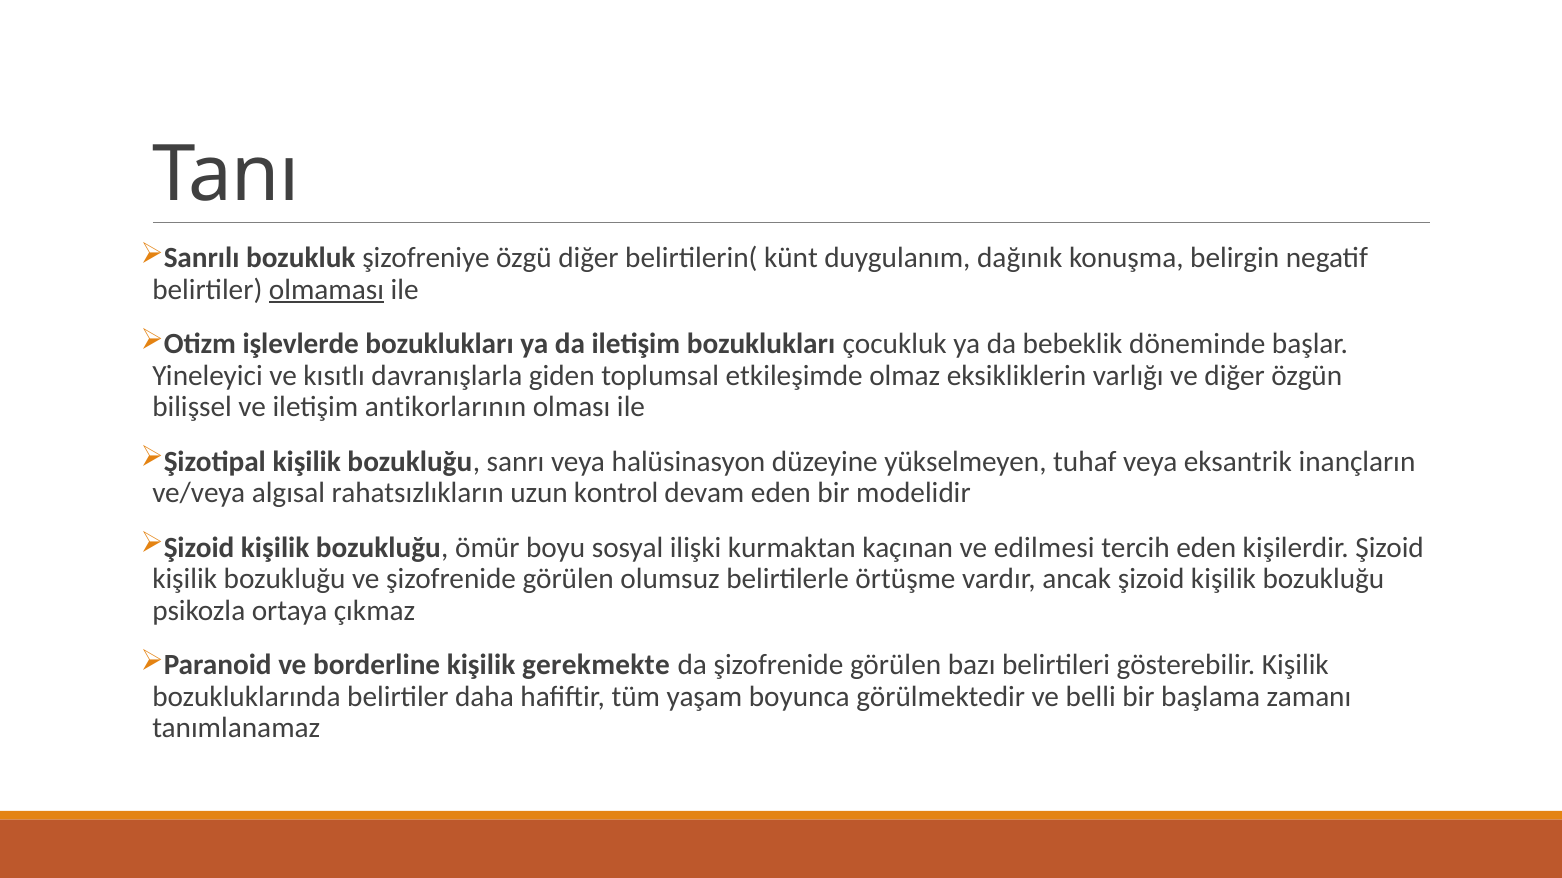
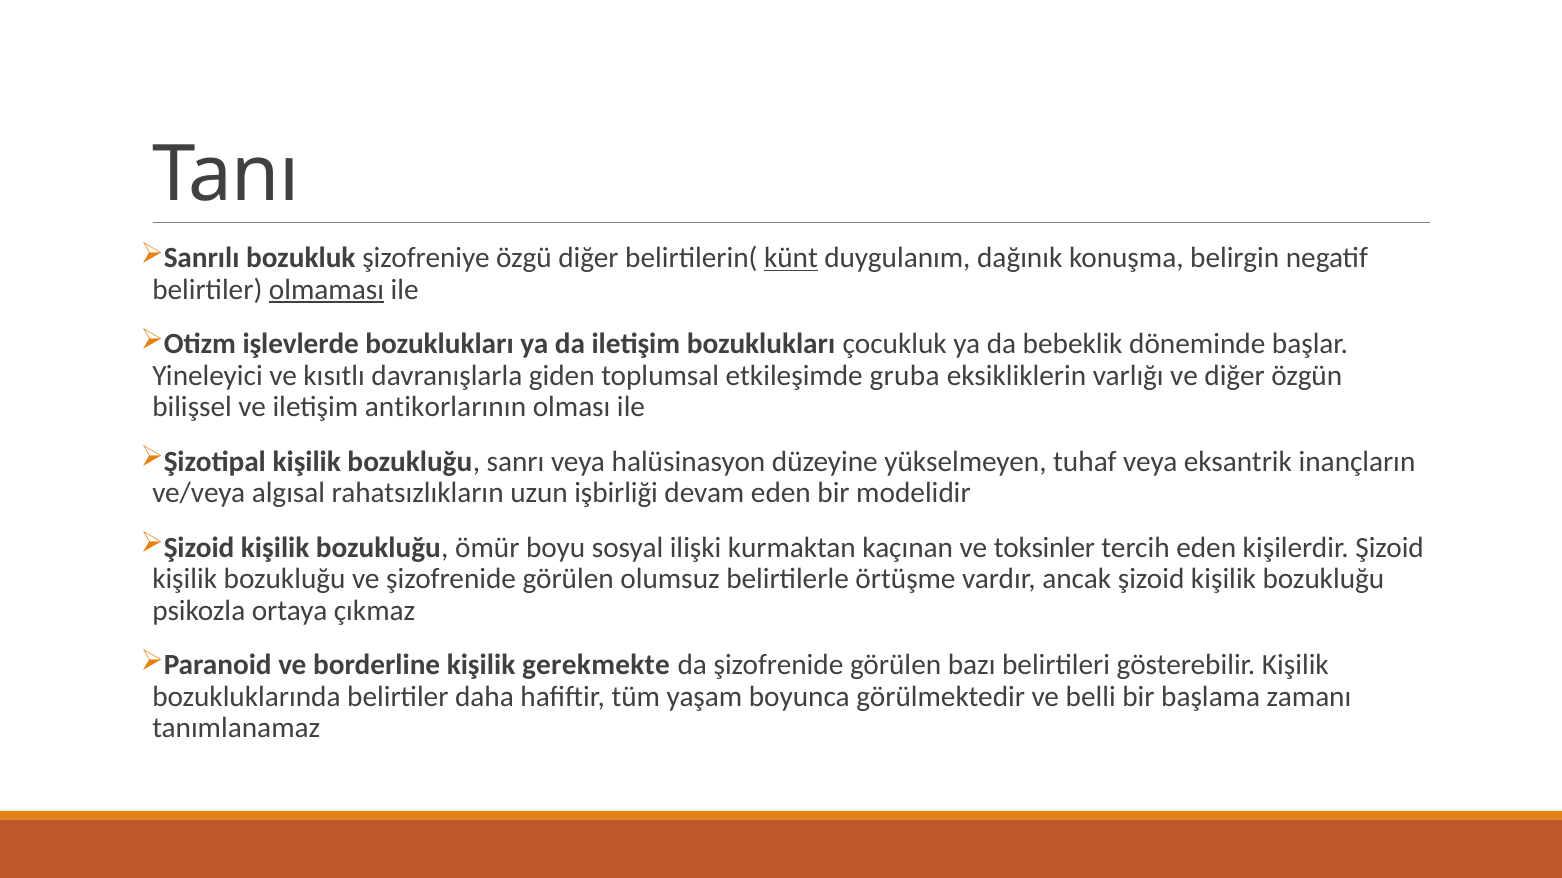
künt underline: none -> present
olmaz: olmaz -> gruba
kontrol: kontrol -> işbirliği
edilmesi: edilmesi -> toksinler
